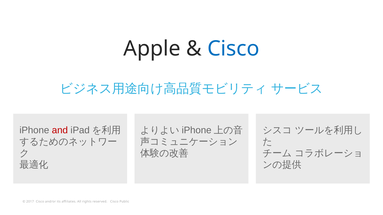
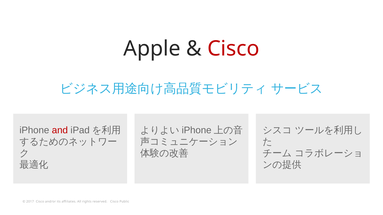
Cisco at (233, 49) colour: blue -> red
